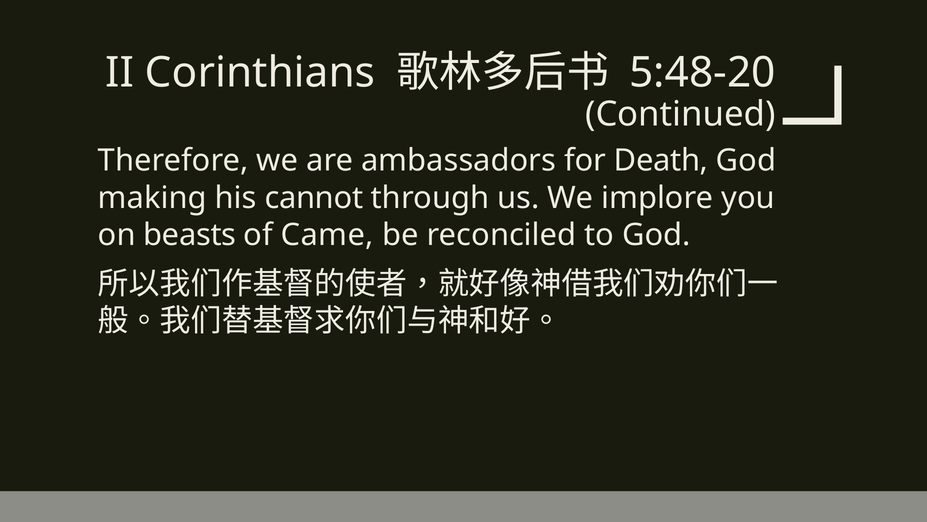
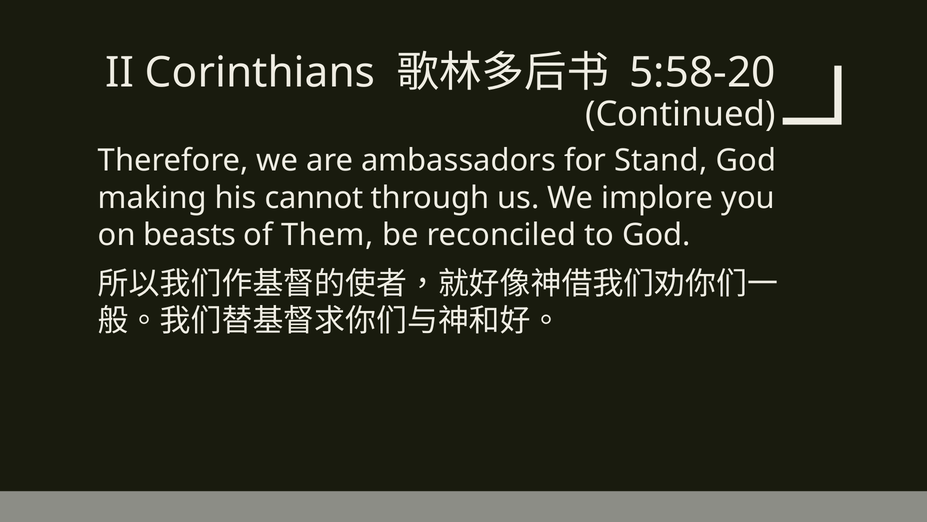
5:48-20: 5:48-20 -> 5:58-20
Death: Death -> Stand
Came: Came -> Them
